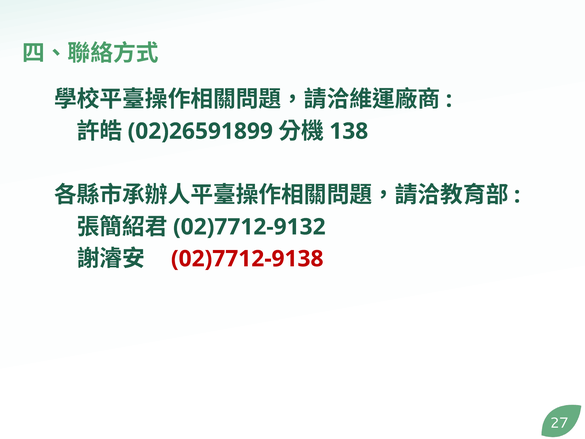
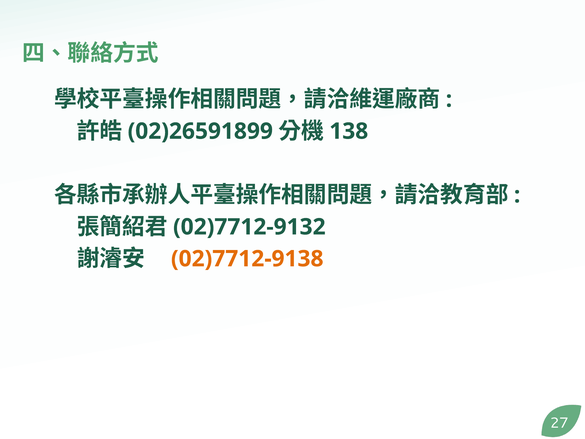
02)7712-9138 colour: red -> orange
